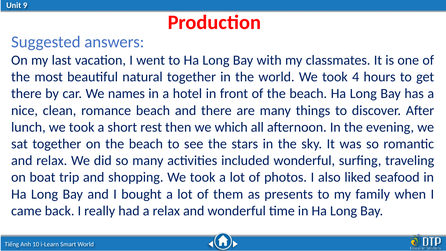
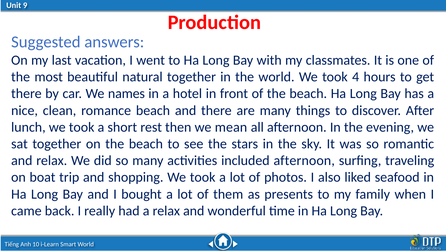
which: which -> mean
included wonderful: wonderful -> afternoon
